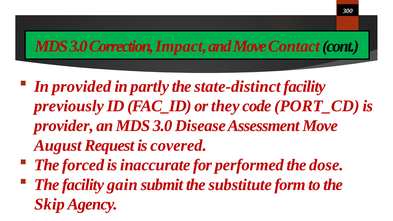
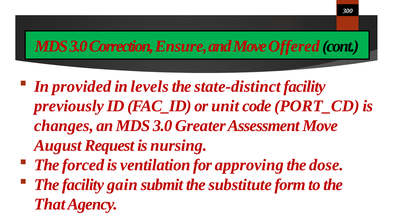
Impact: Impact -> Ensure
Contact: Contact -> Offered
partly: partly -> levels
they: they -> unit
provider: provider -> changes
Disease: Disease -> Greater
covered: covered -> nursing
inaccurate: inaccurate -> ventilation
performed: performed -> approving
Skip: Skip -> That
